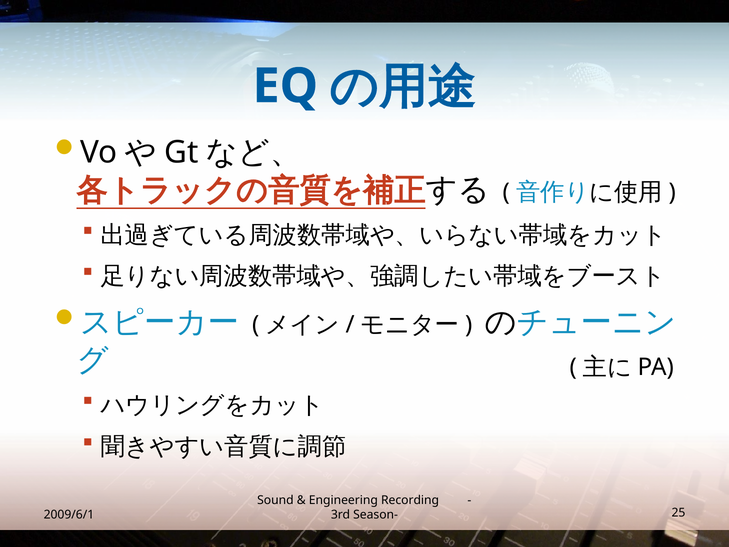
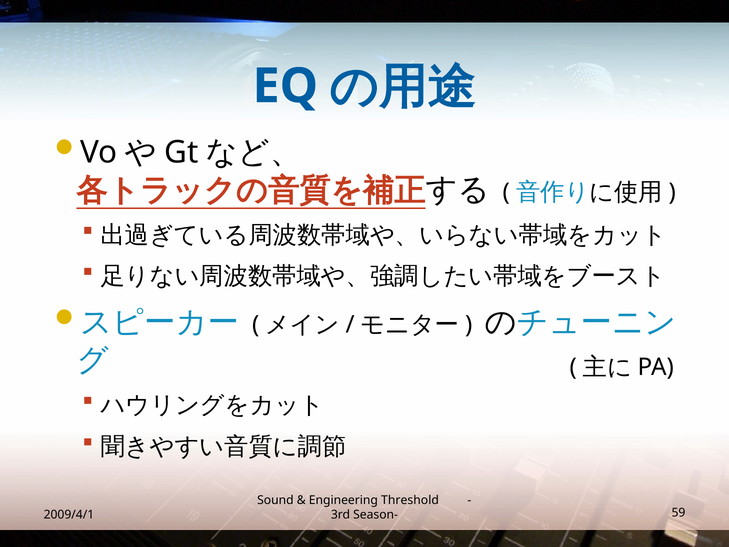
Recording: Recording -> Threshold
2009/6/1: 2009/6/1 -> 2009/4/1
25: 25 -> 59
